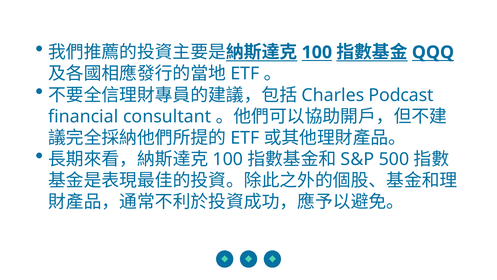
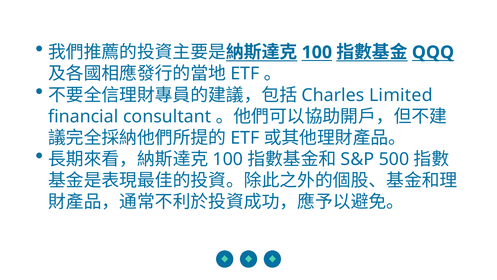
Podcast: Podcast -> Limited
